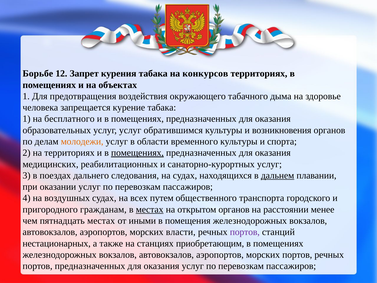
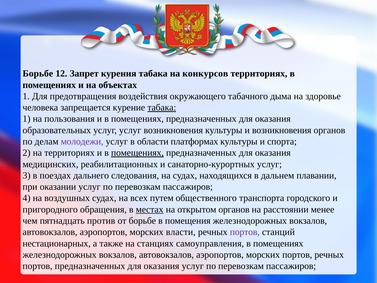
табака at (162, 107) underline: none -> present
бесплатного: бесплатного -> пользования
услуг обратившимся: обратившимся -> возникновения
молодежи colour: orange -> purple
временного: временного -> платформах
дальнем underline: present -> none
гражданам: гражданам -> обращения
пятнадцать местах: местах -> против
от иными: иными -> борьбе
приобретающим: приобретающим -> самоуправления
